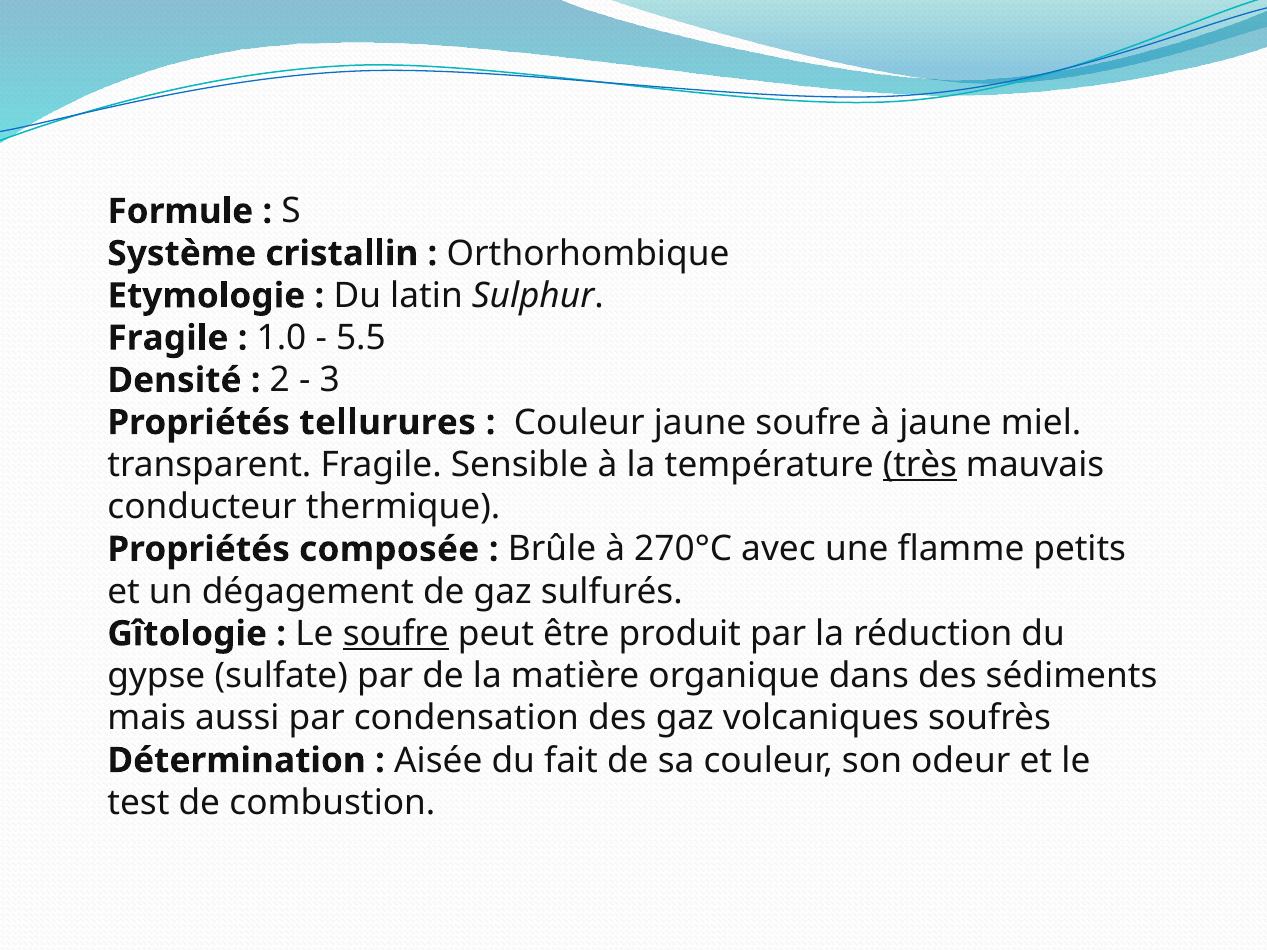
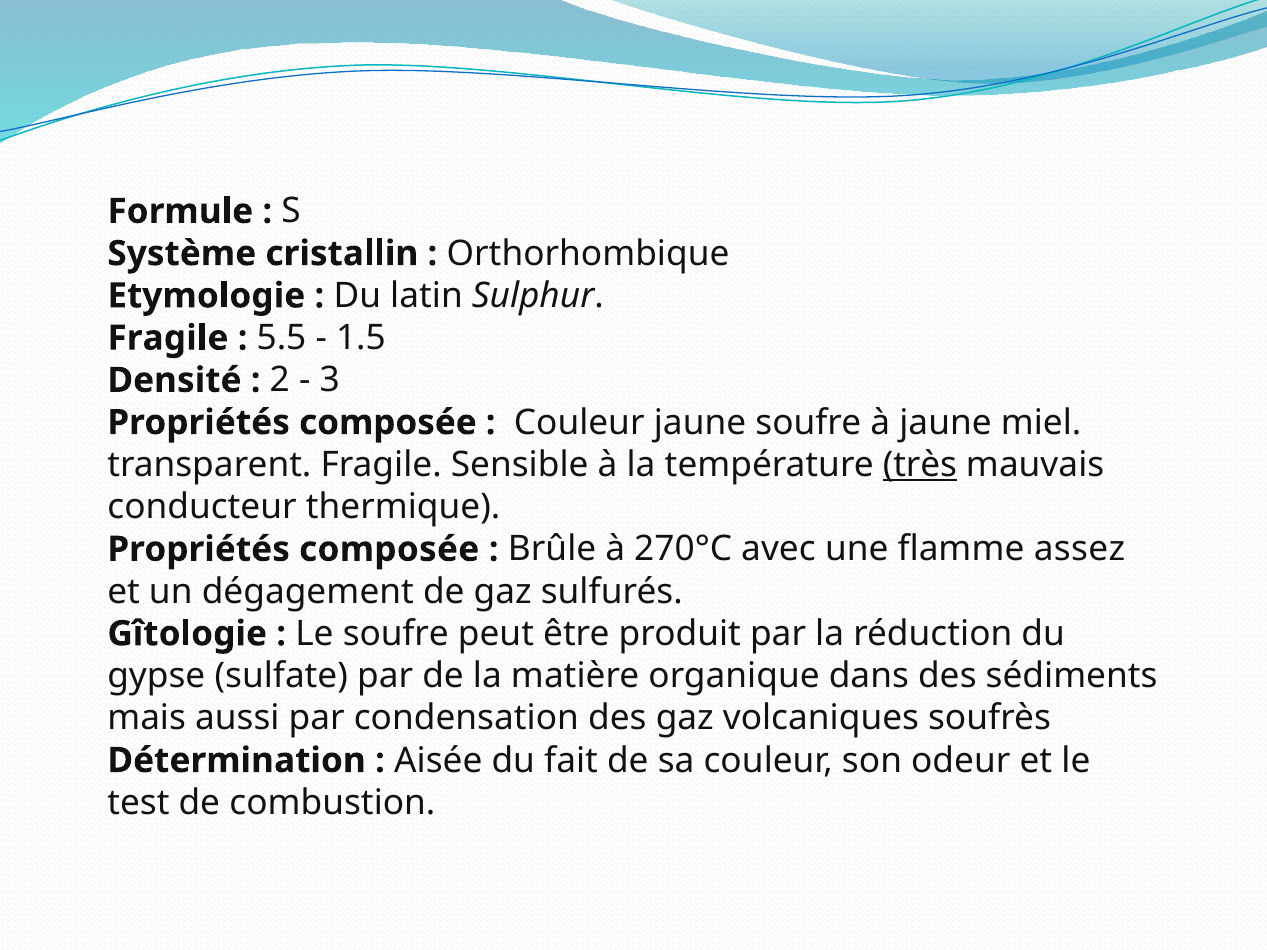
1.0: 1.0 -> 5.5
5.5: 5.5 -> 1.5
tellurures at (388, 423): tellurures -> composée
petits: petits -> assez
soufre at (396, 634) underline: present -> none
